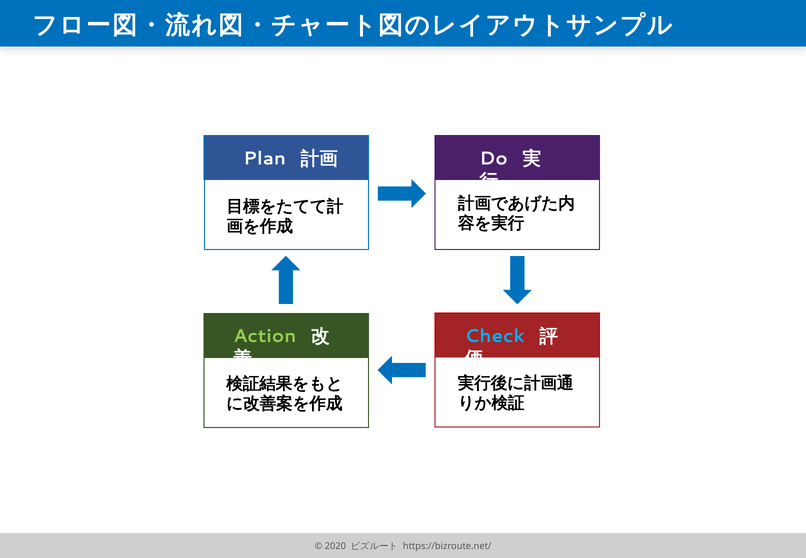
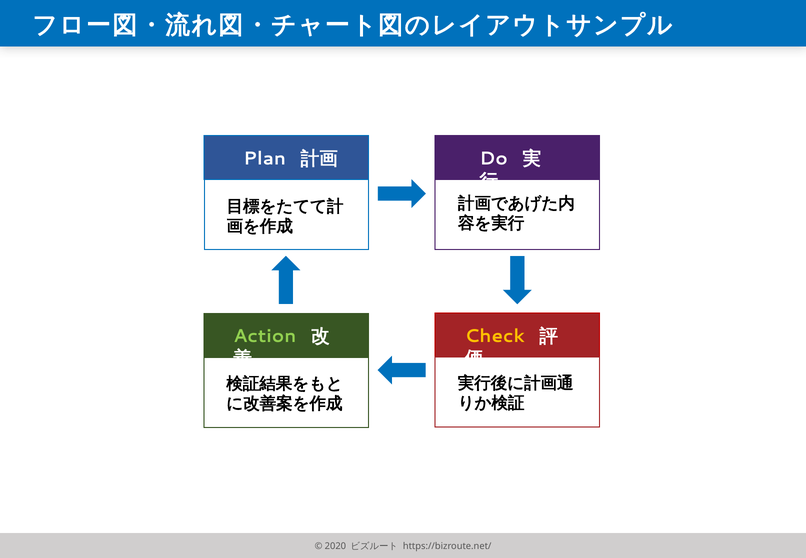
Check colour: light blue -> yellow
